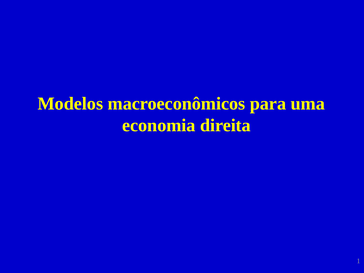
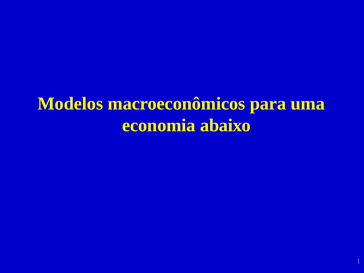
direita: direita -> abaixo
